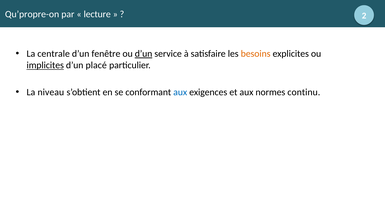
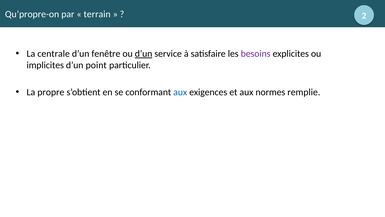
lecture: lecture -> terrain
besoins colour: orange -> purple
implicites underline: present -> none
placé: placé -> point
niveau: niveau -> propre
continu: continu -> remplie
